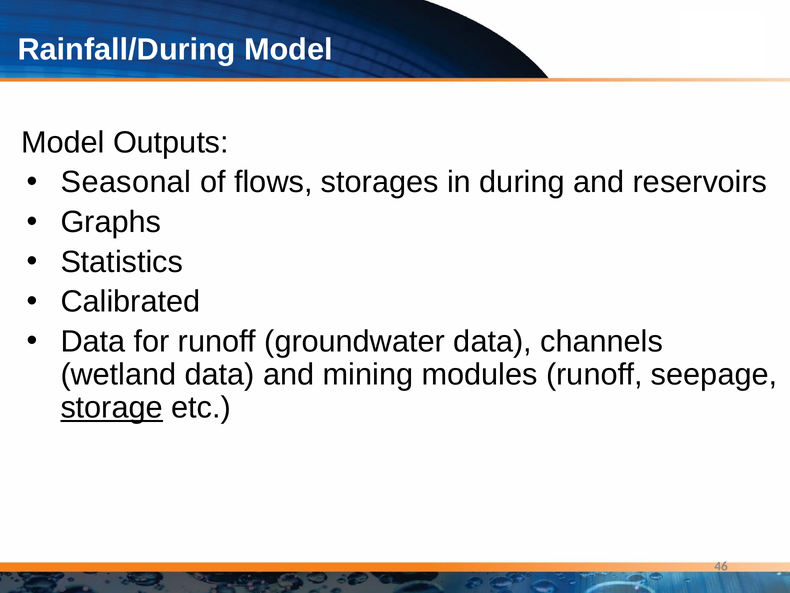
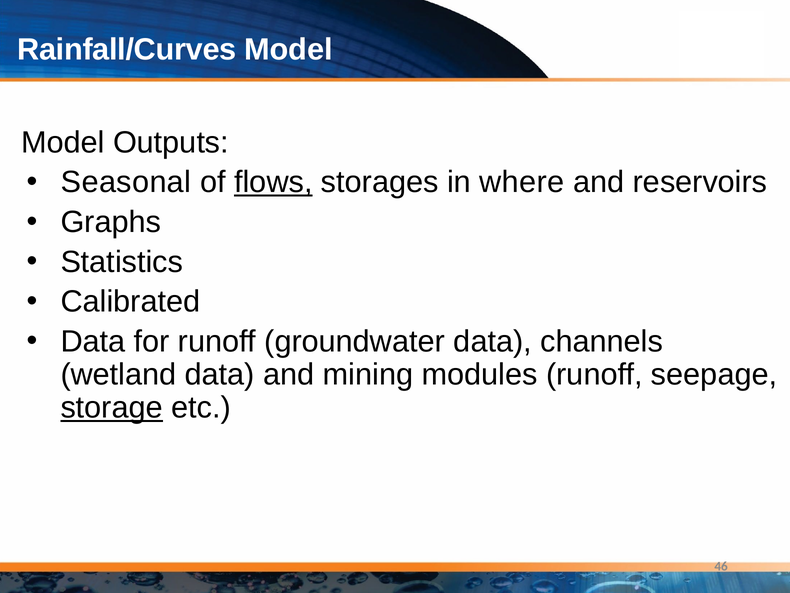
Rainfall/During: Rainfall/During -> Rainfall/Curves
flows underline: none -> present
during: during -> where
